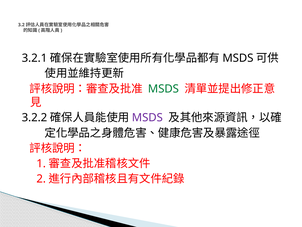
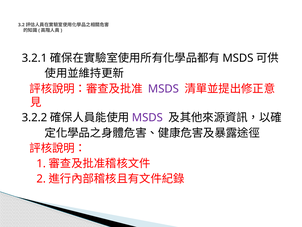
MSDS at (163, 89) colour: green -> purple
